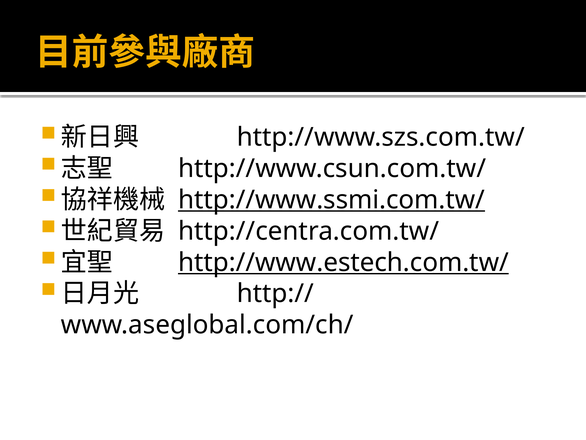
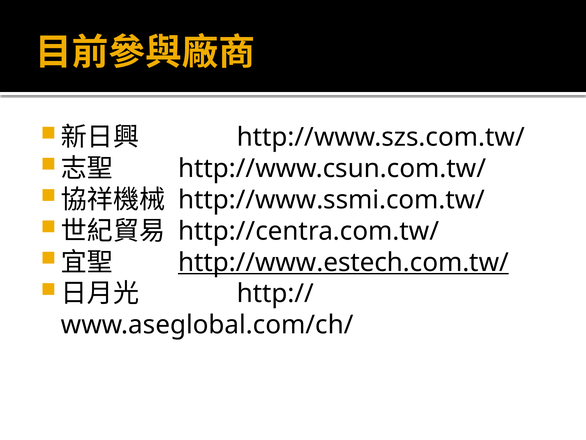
http://www.ssmi.com.tw/ underline: present -> none
